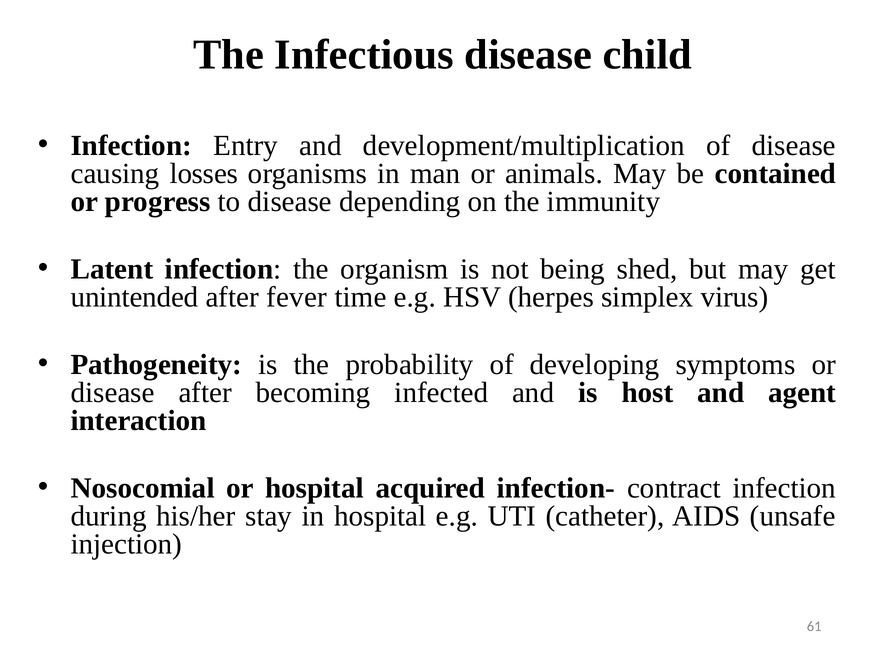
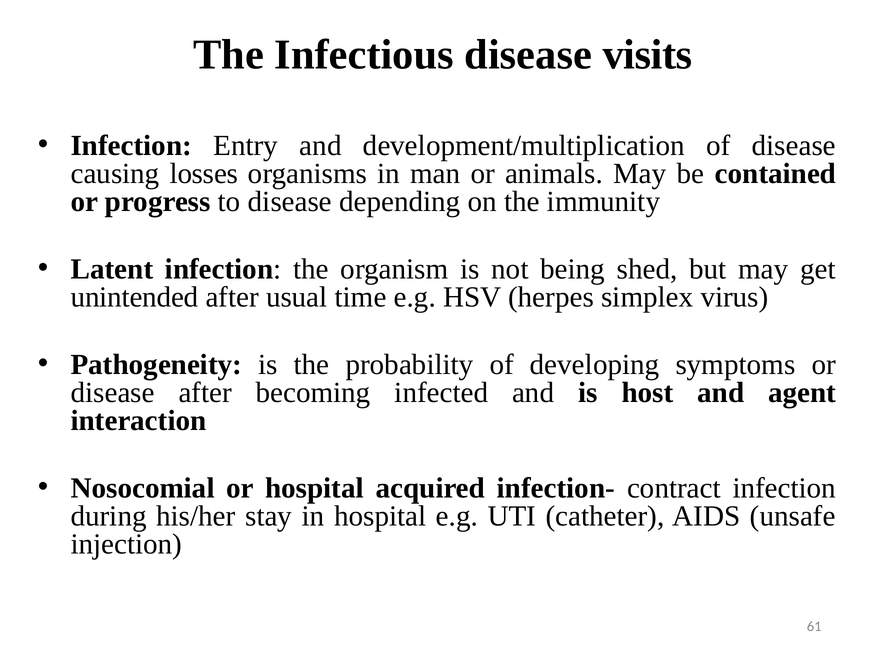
child: child -> visits
fever: fever -> usual
